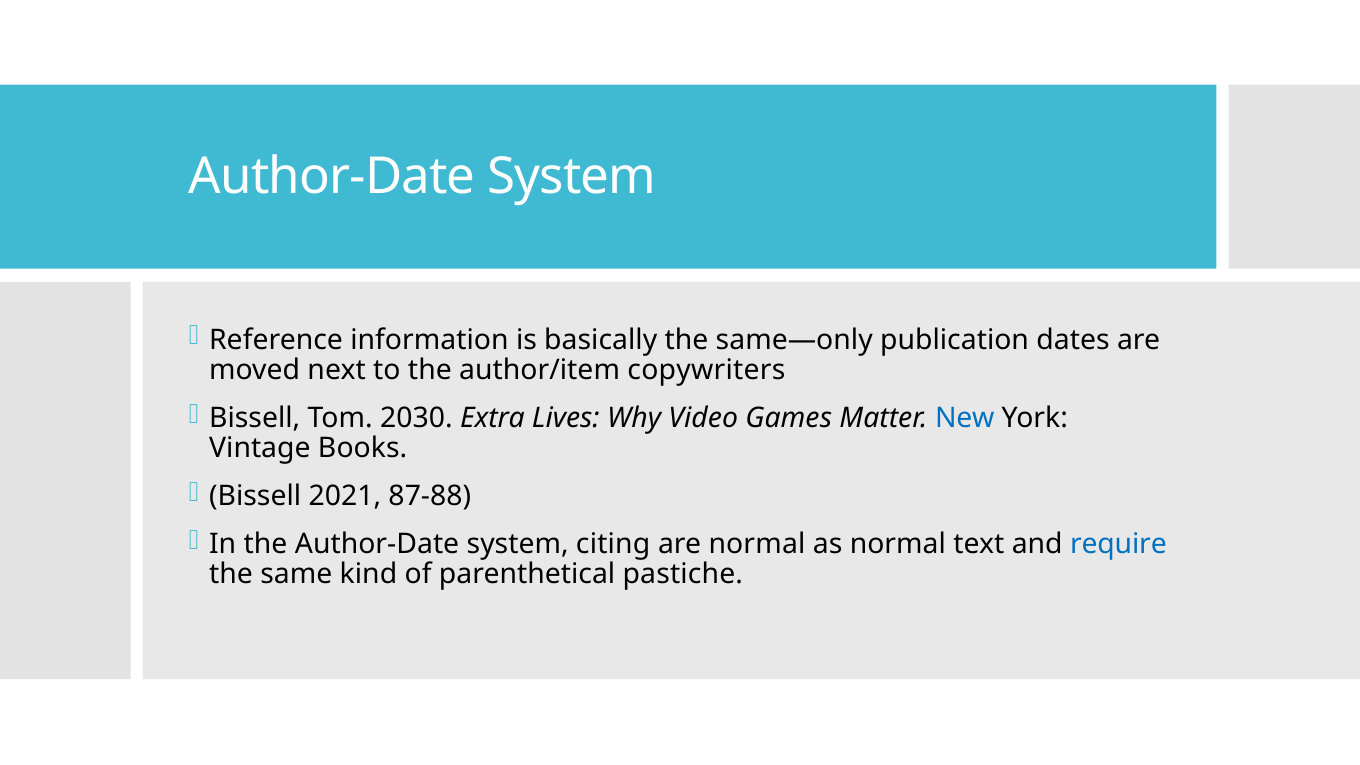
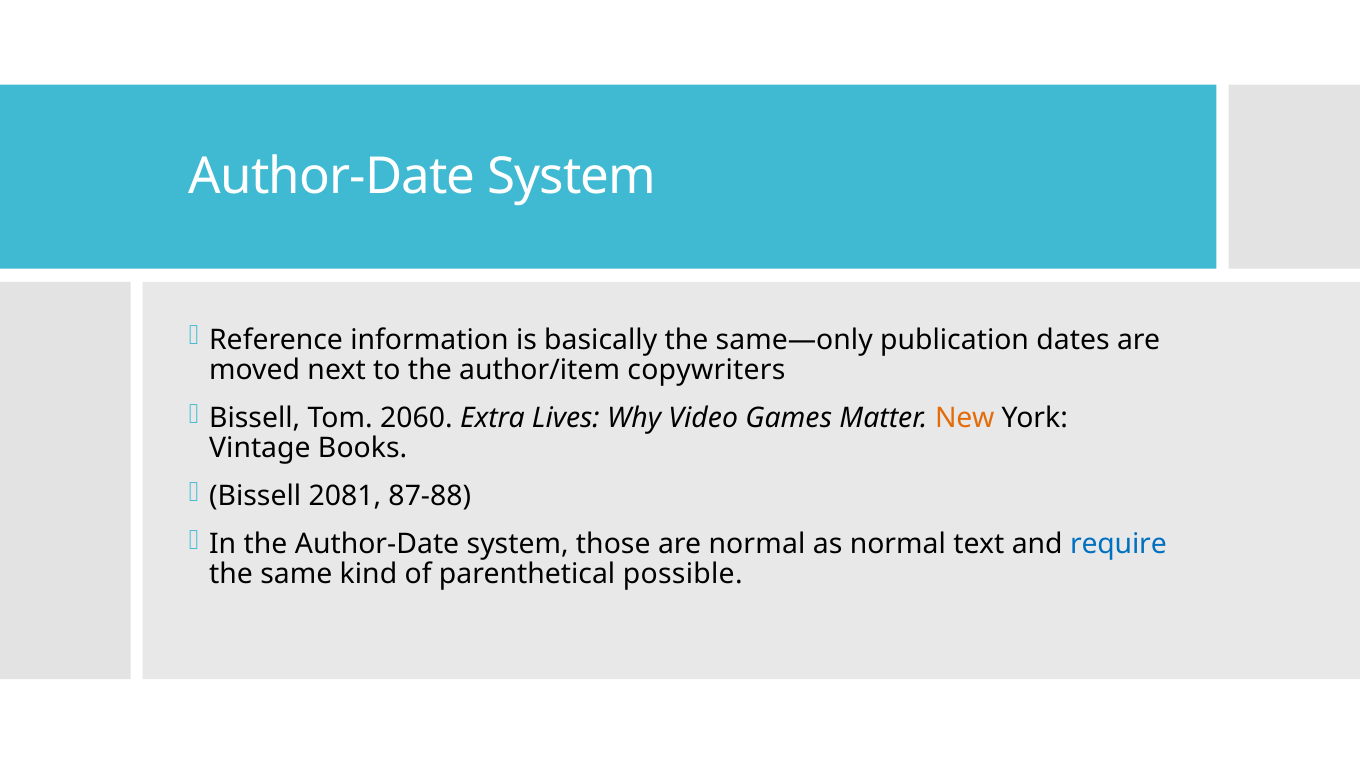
2030: 2030 -> 2060
New colour: blue -> orange
2021: 2021 -> 2081
citing: citing -> those
pastiche: pastiche -> possible
